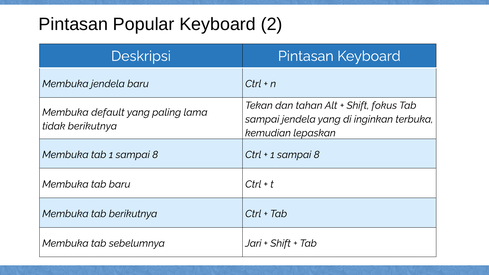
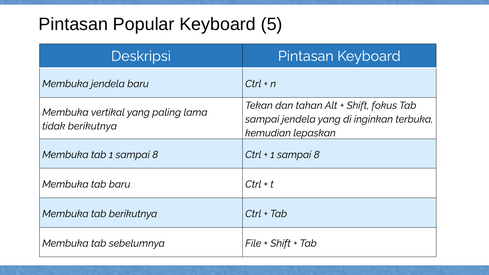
2: 2 -> 5
default: default -> vertikal
Jari: Jari -> File
